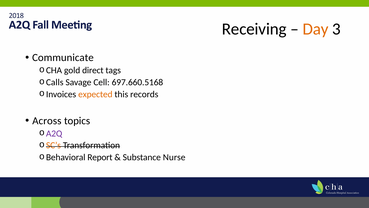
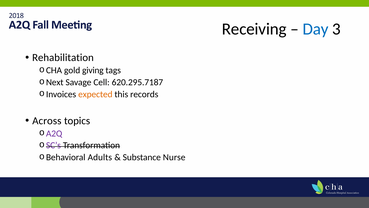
Day colour: orange -> blue
Communicate: Communicate -> Rehabilitation
direct: direct -> giving
Calls: Calls -> Next
697.660.5168: 697.660.5168 -> 620.295.7187
SC’s colour: orange -> purple
Report: Report -> Adults
